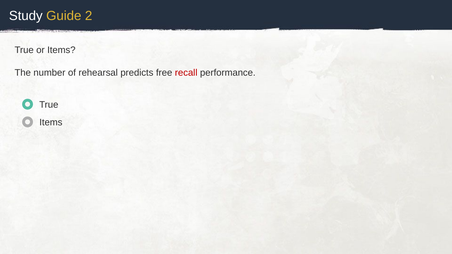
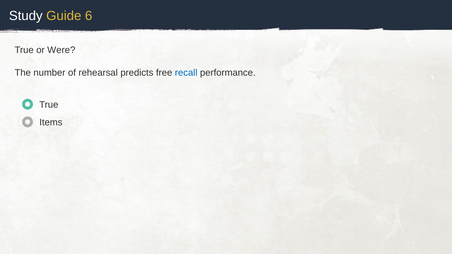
2: 2 -> 6
or Items: Items -> Were
recall colour: red -> blue
